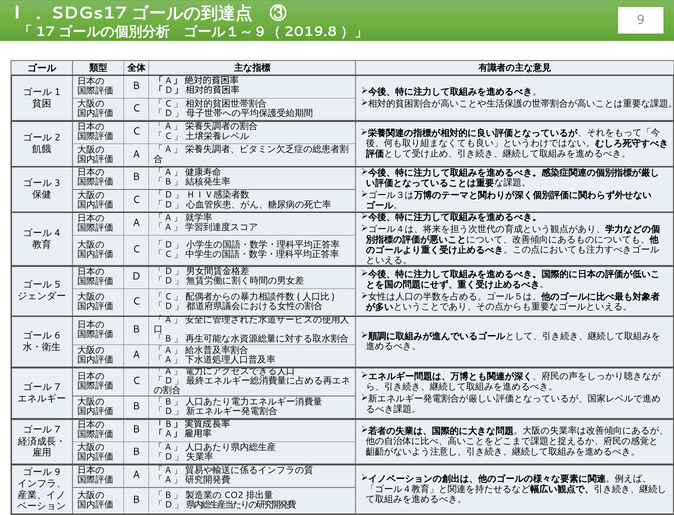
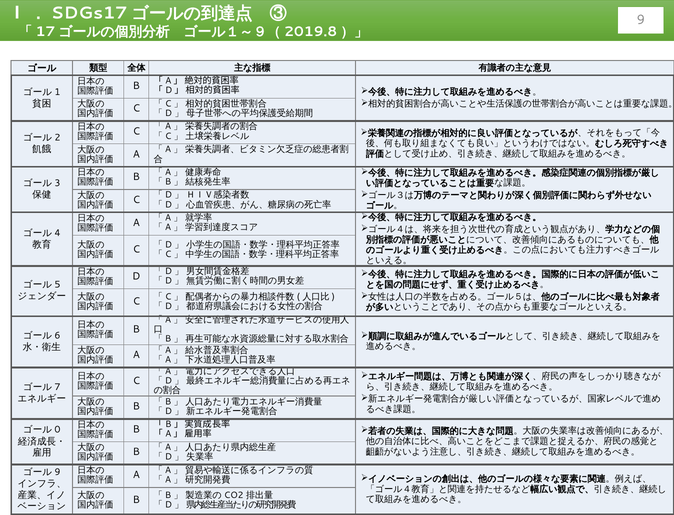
7 at (58, 429): 7 -> 0
